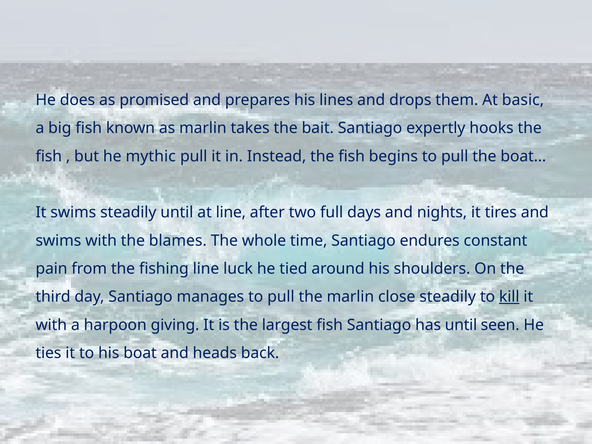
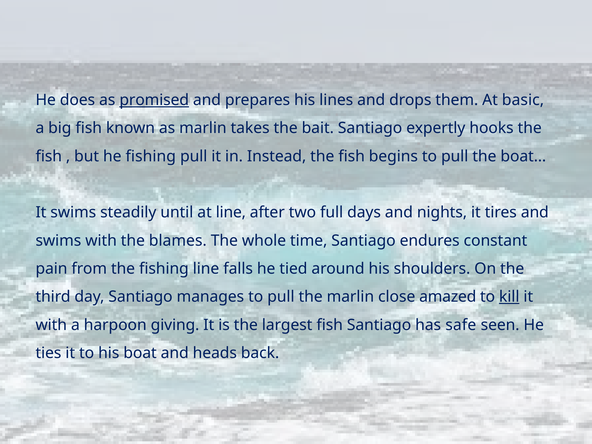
promised underline: none -> present
he mythic: mythic -> fishing
luck: luck -> falls
close steadily: steadily -> amazed
has until: until -> safe
